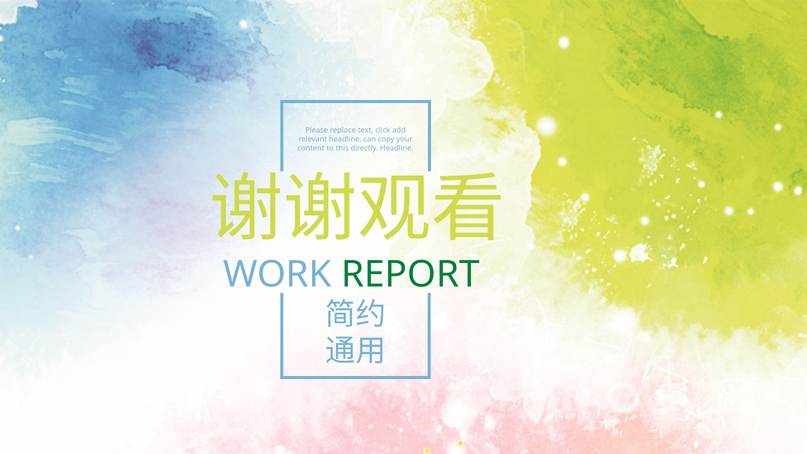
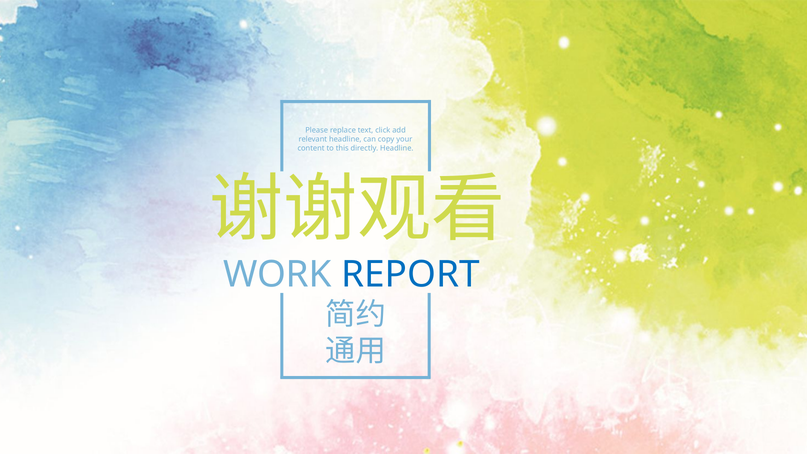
REPORT colour: green -> blue
